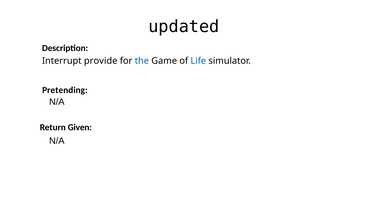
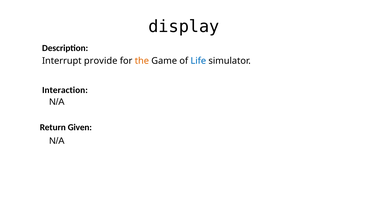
updated: updated -> display
the colour: blue -> orange
Pretending: Pretending -> Interaction
